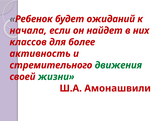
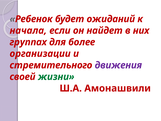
классов: классов -> группах
активность: активность -> организации
движения colour: green -> purple
